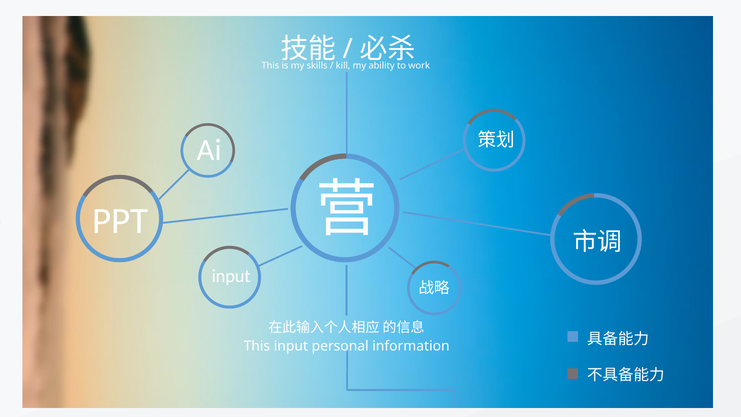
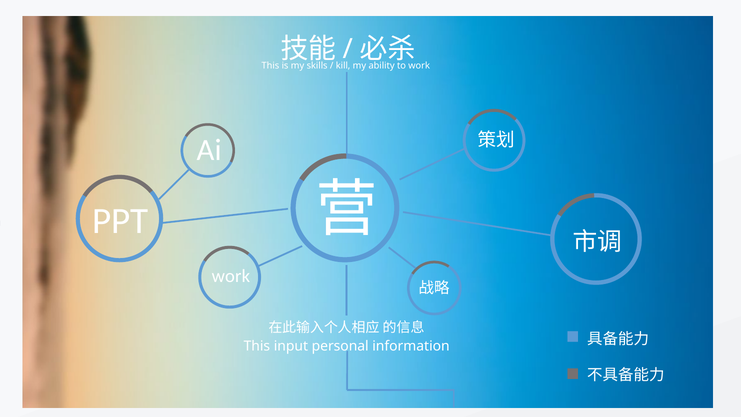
input at (231, 276): input -> work
